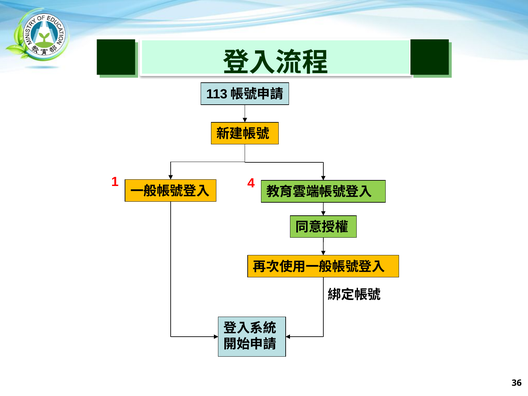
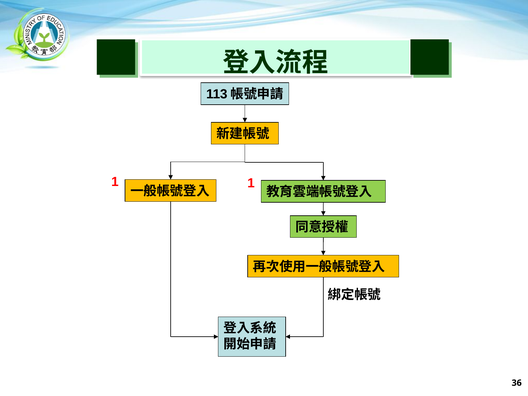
1 4: 4 -> 1
